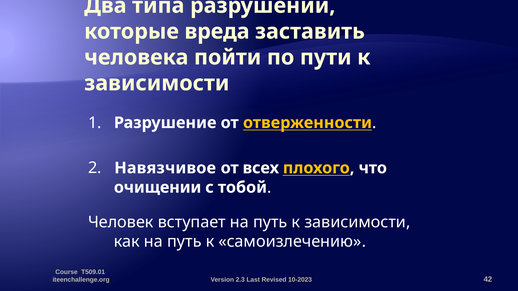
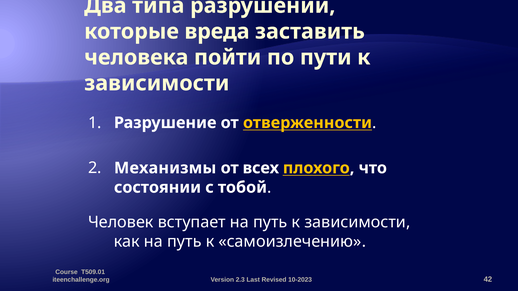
Навязчивое: Навязчивое -> Механизмы
очищении: очищении -> состоянии
